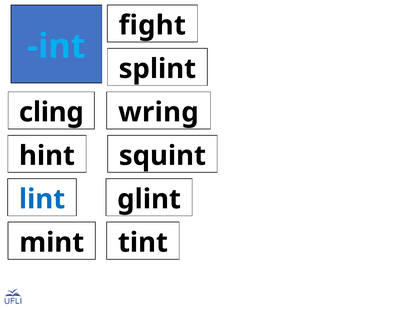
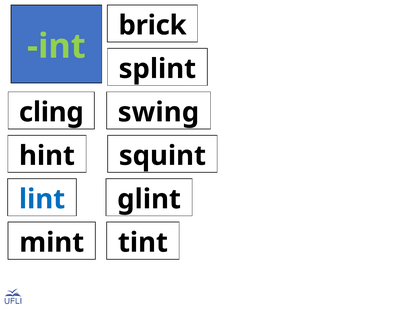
fight: fight -> brick
int colour: light blue -> light green
wring: wring -> swing
